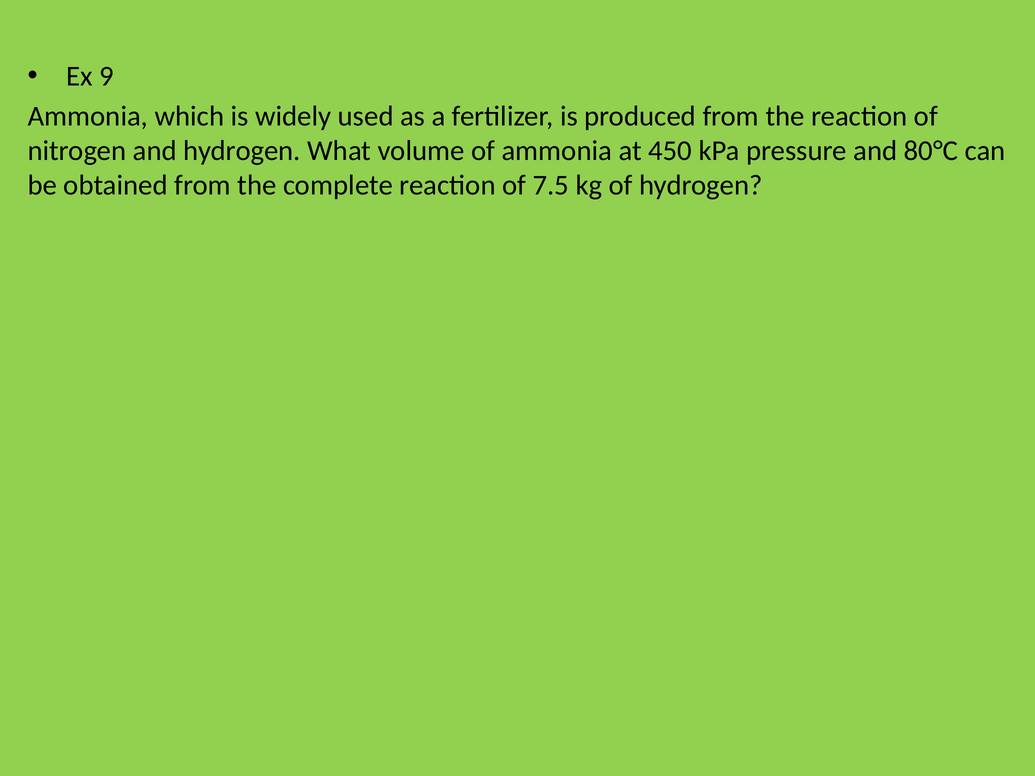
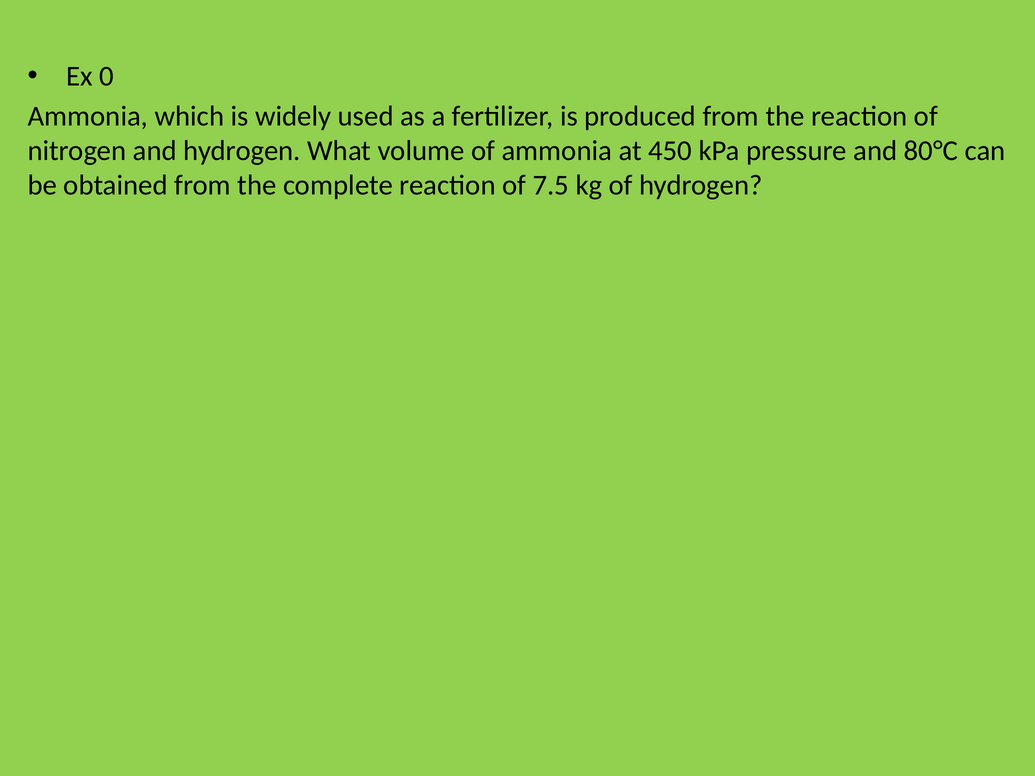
9: 9 -> 0
